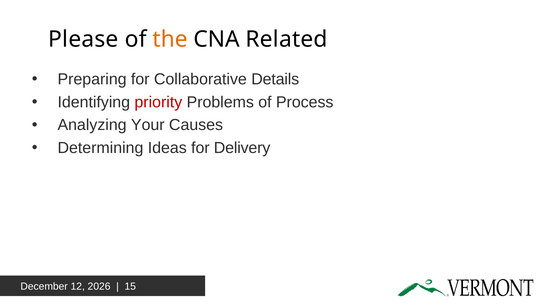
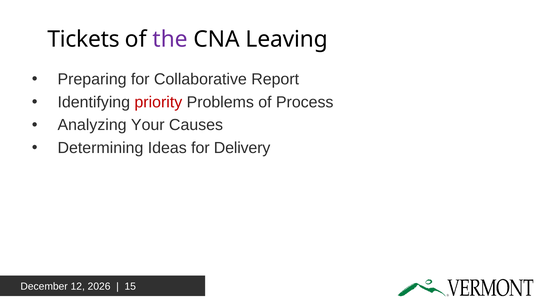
Please: Please -> Tickets
the colour: orange -> purple
Related: Related -> Leaving
Details: Details -> Report
